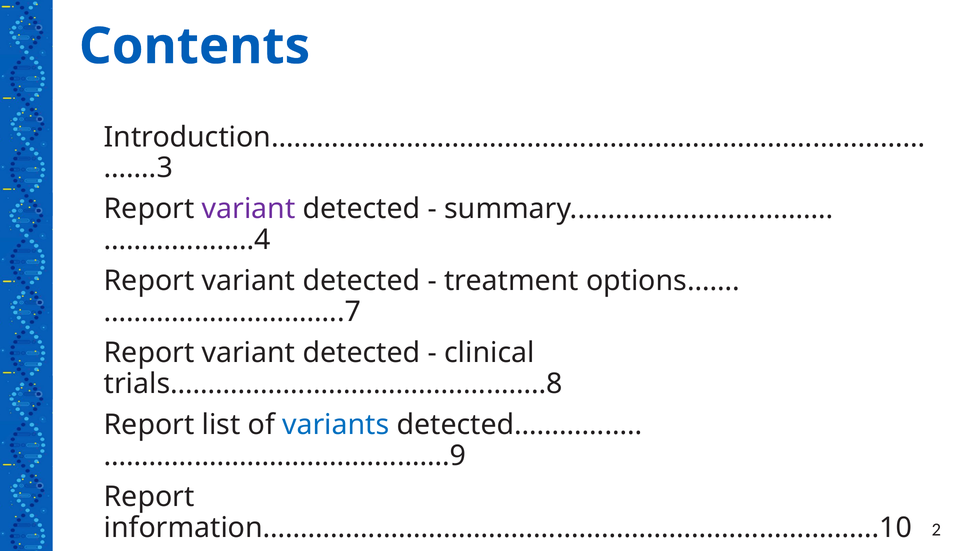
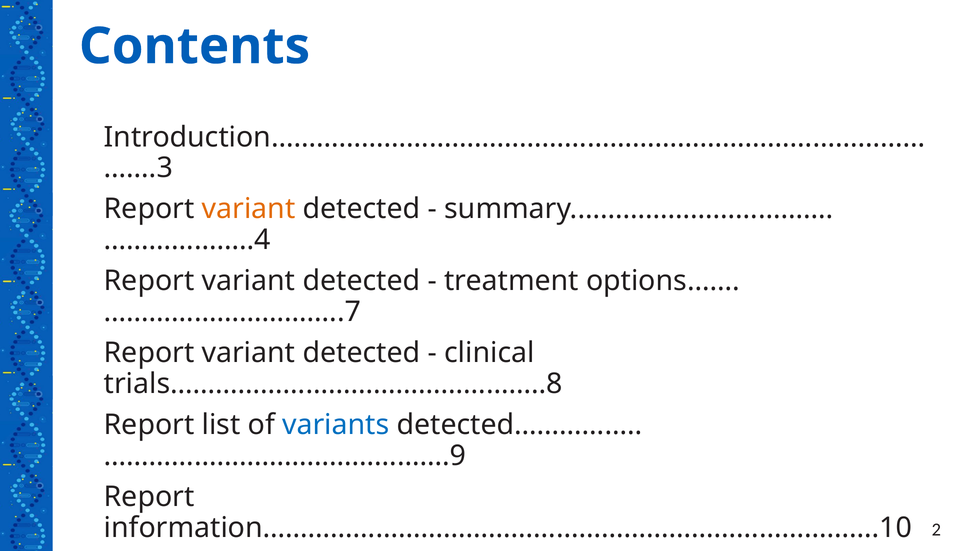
variant at (249, 209) colour: purple -> orange
